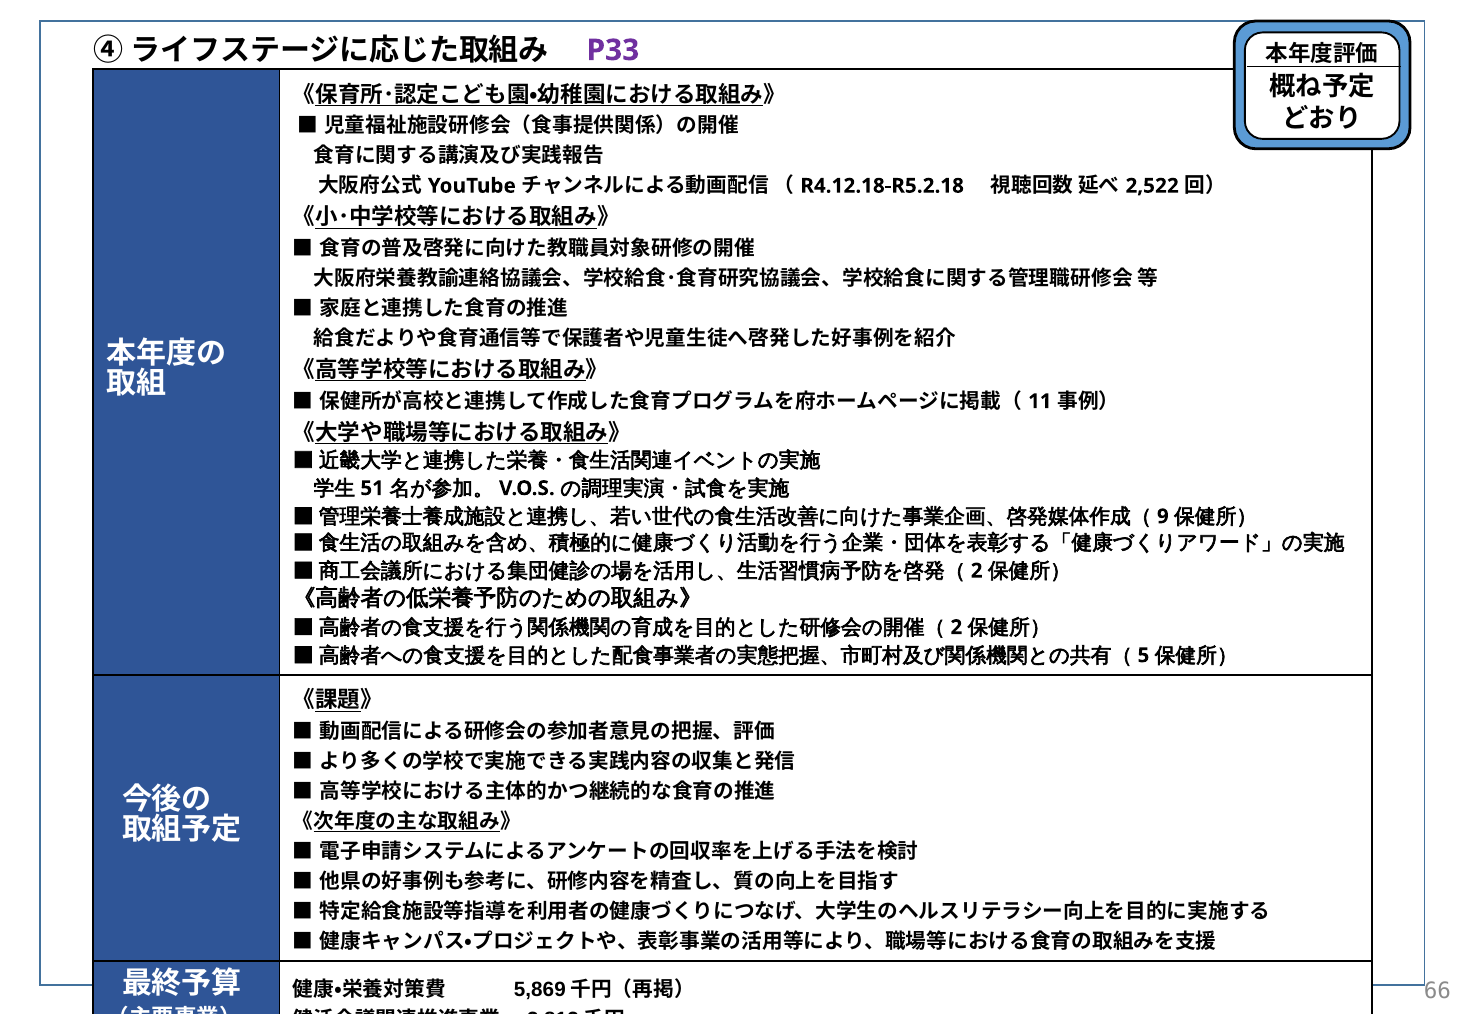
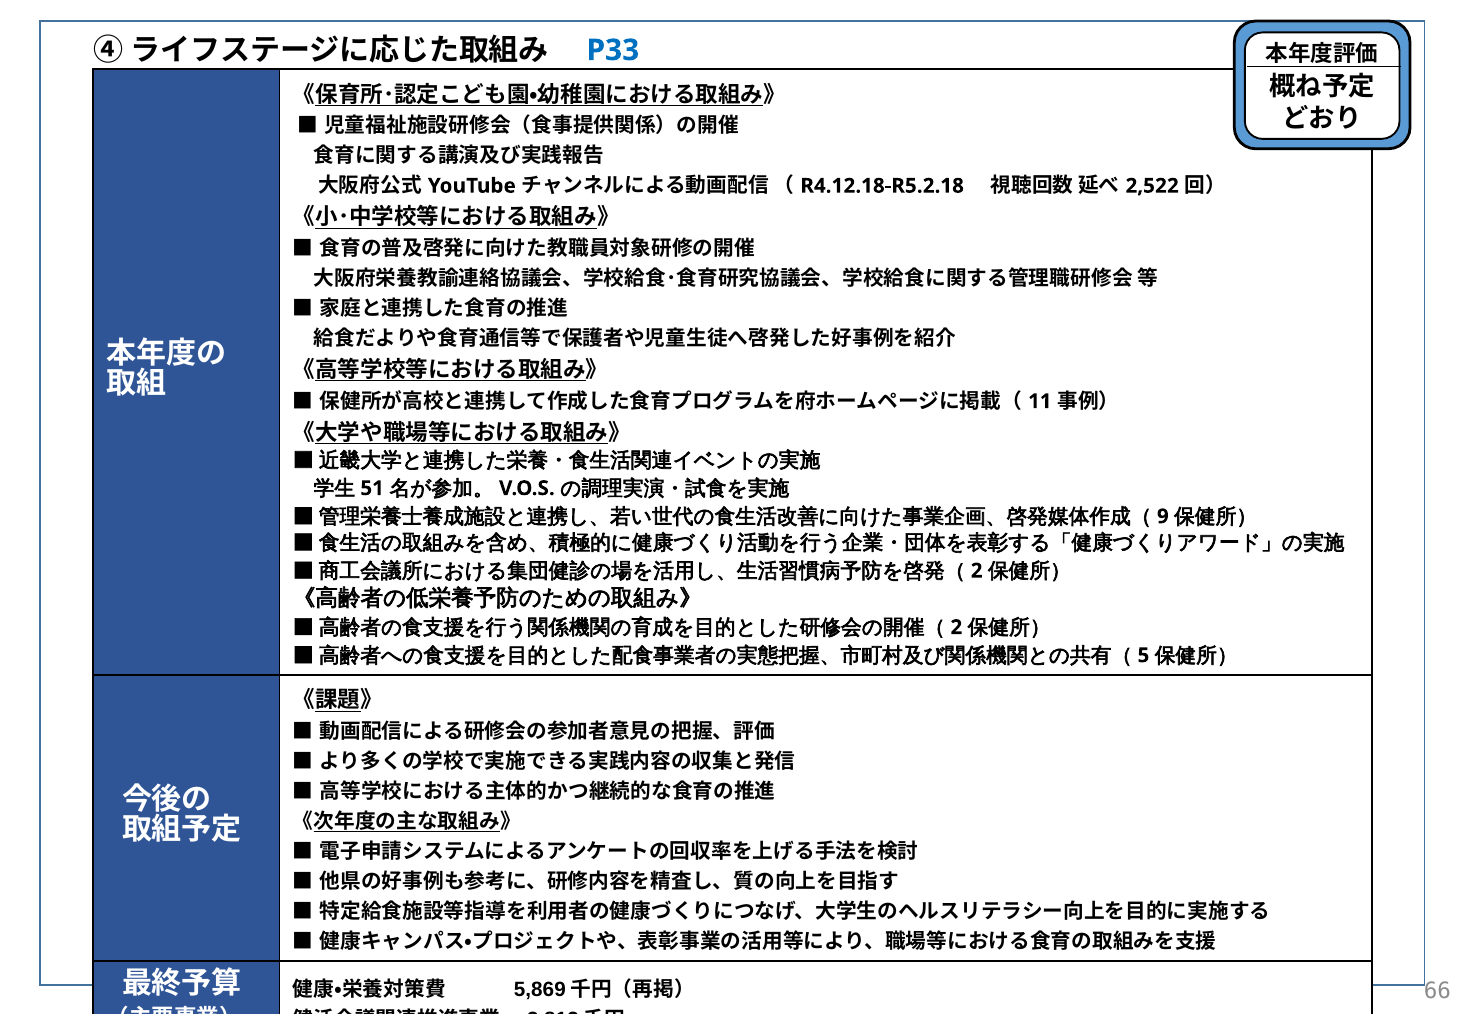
P33 colour: purple -> blue
